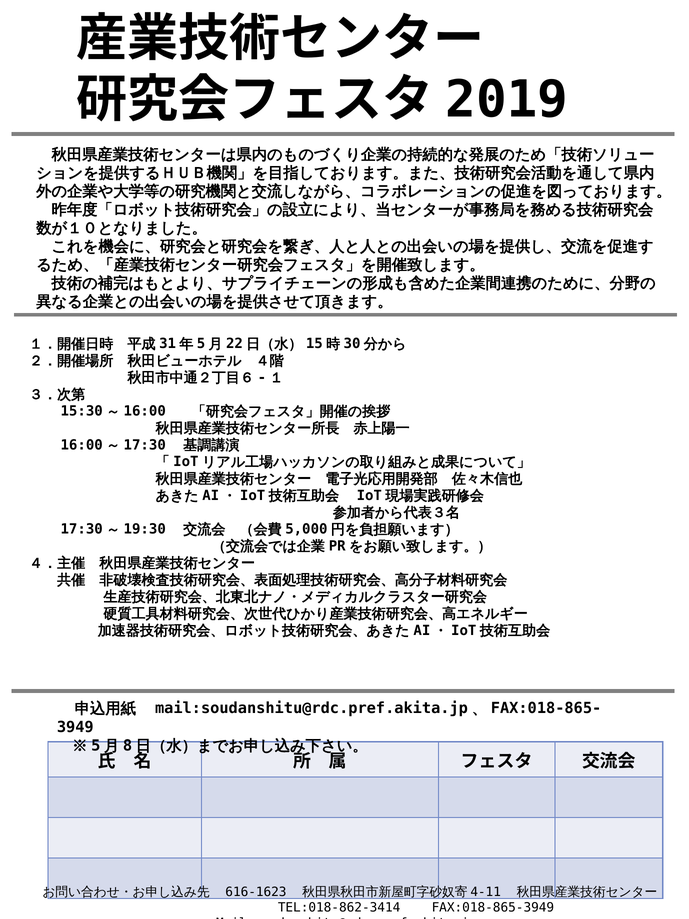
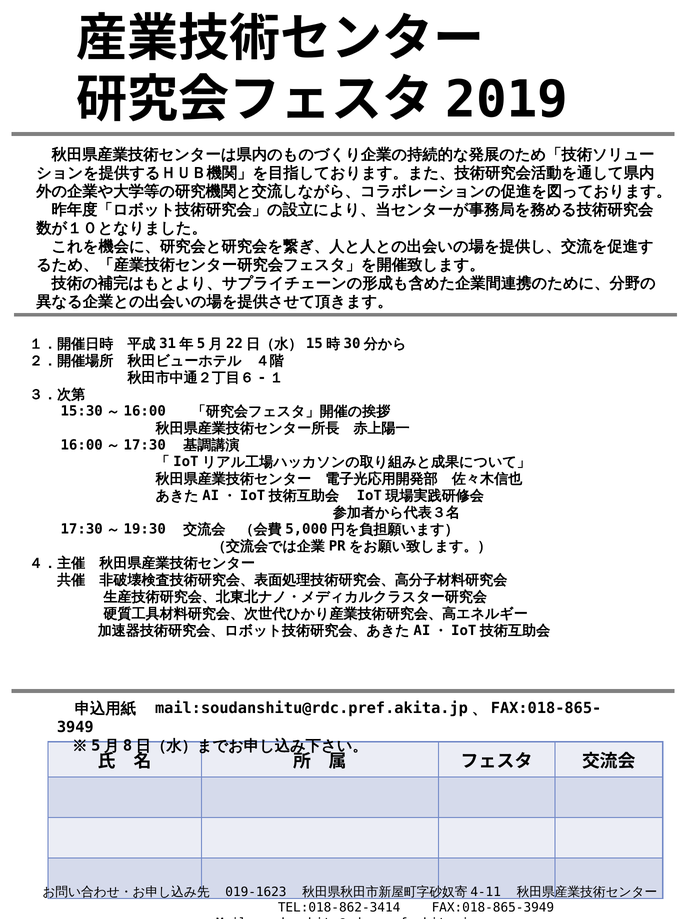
616-1623: 616-1623 -> 019-1623
